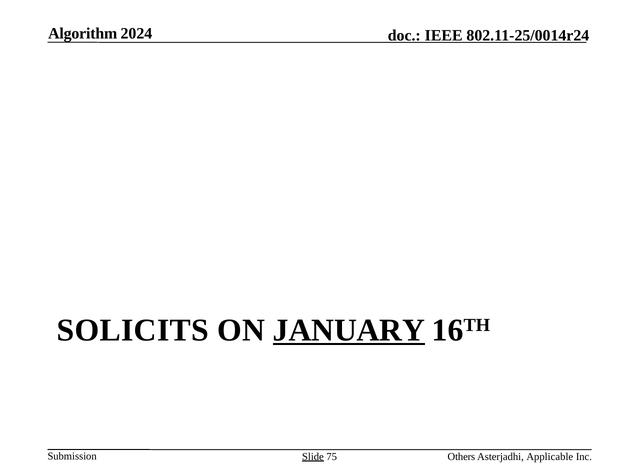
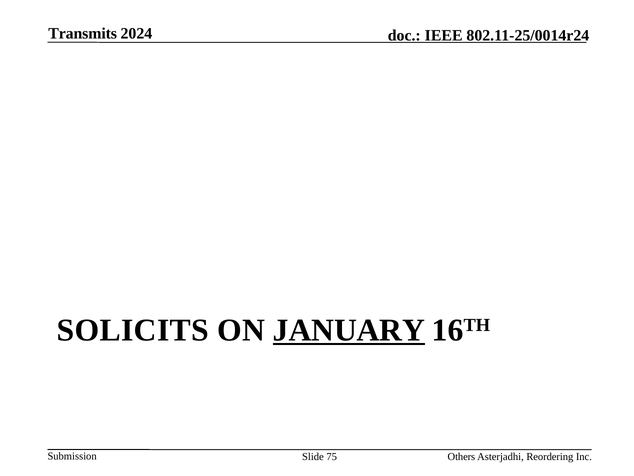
Algorithm: Algorithm -> Transmits
Slide underline: present -> none
Applicable: Applicable -> Reordering
